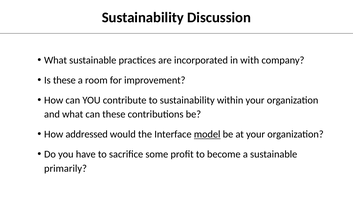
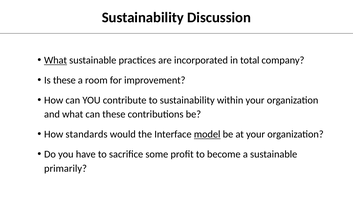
What at (56, 60) underline: none -> present
with: with -> total
addressed: addressed -> standards
